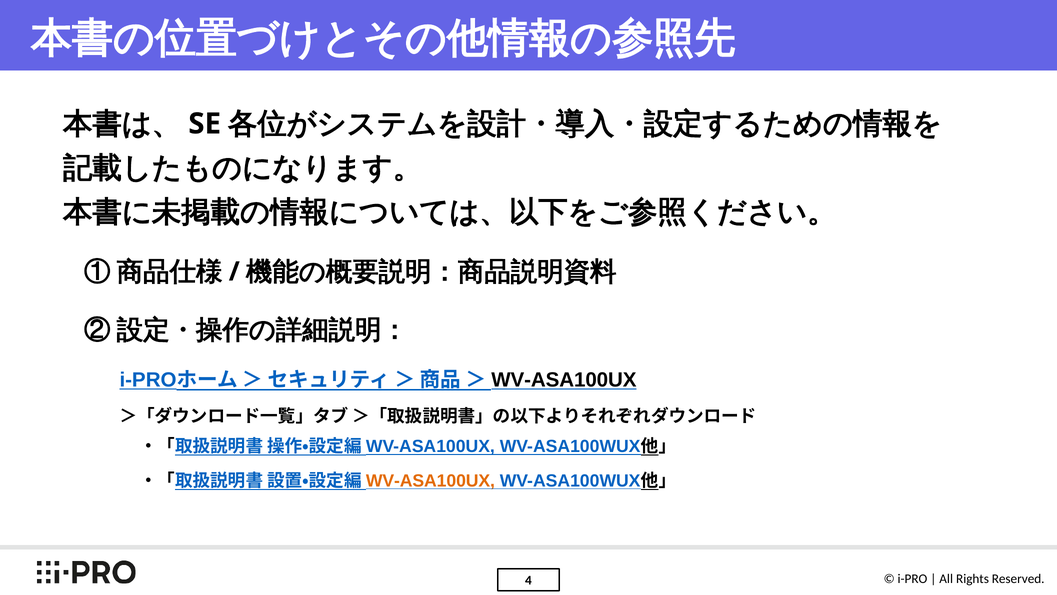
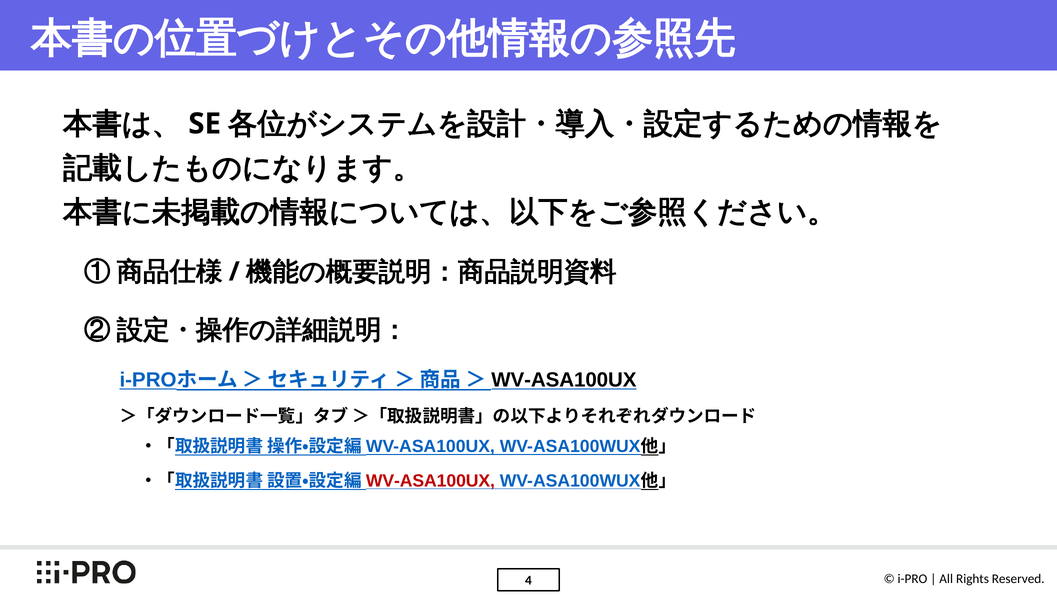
WV-ASA100UX at (430, 481) colour: orange -> red
